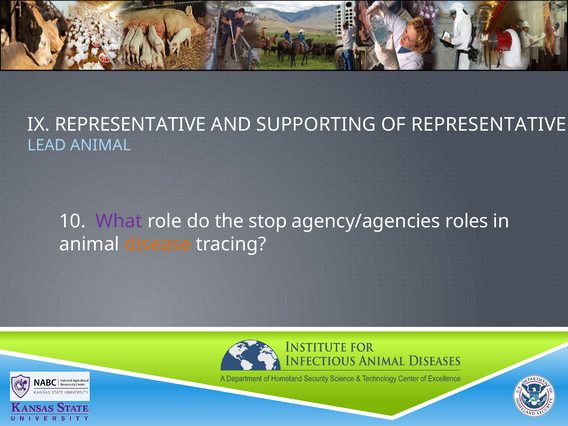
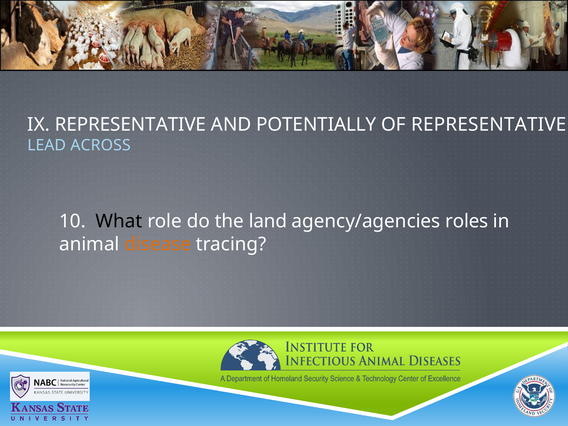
SUPPORTING: SUPPORTING -> POTENTIALLY
LEAD ANIMAL: ANIMAL -> ACROSS
What colour: purple -> black
stop: stop -> land
